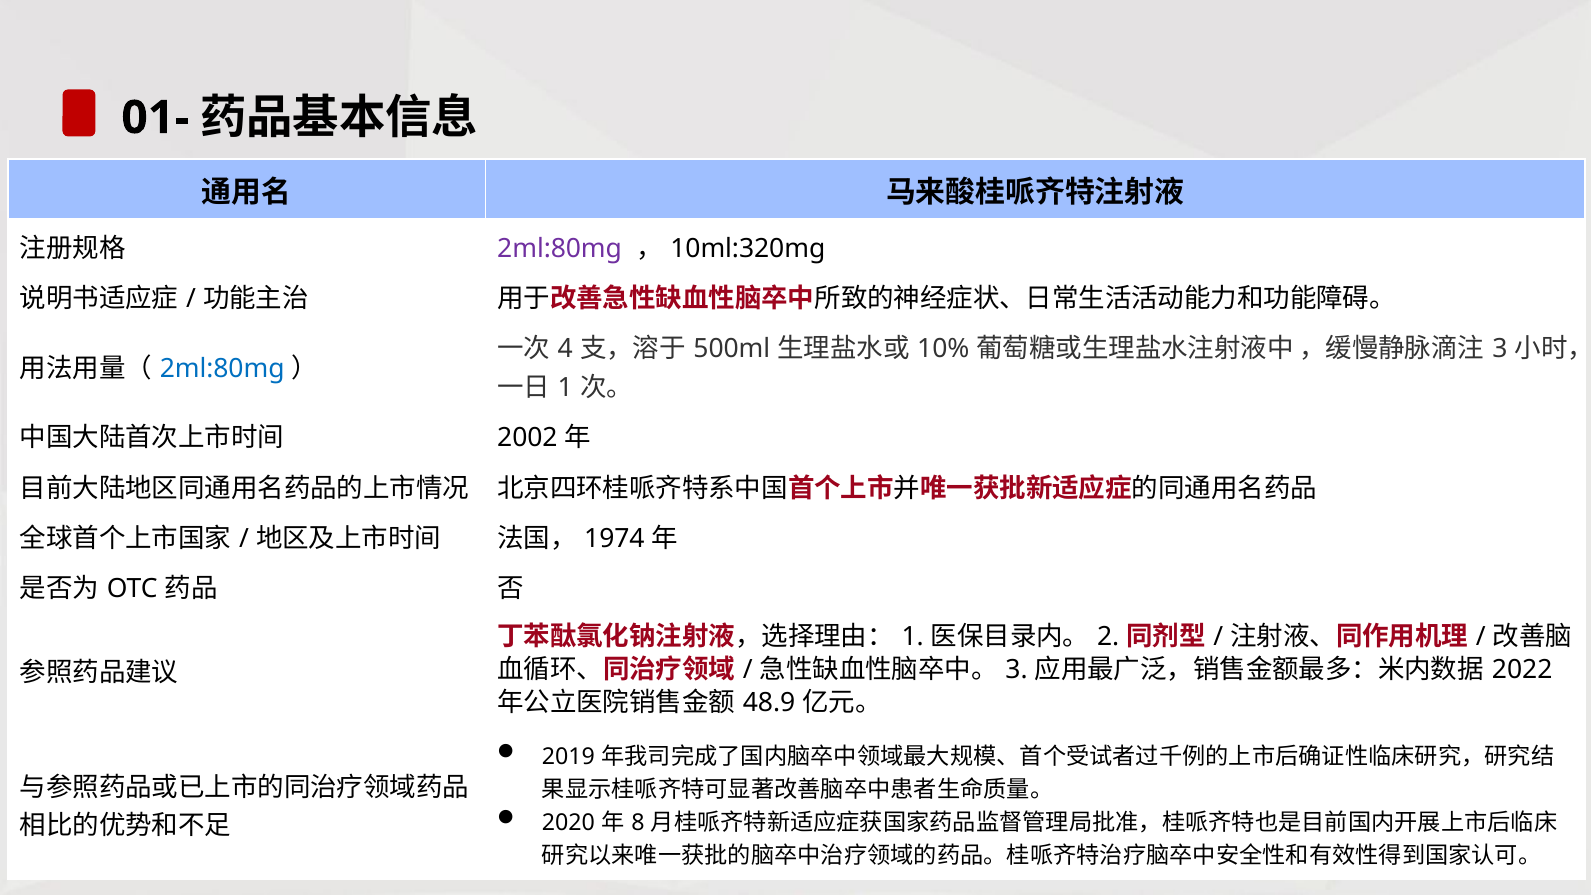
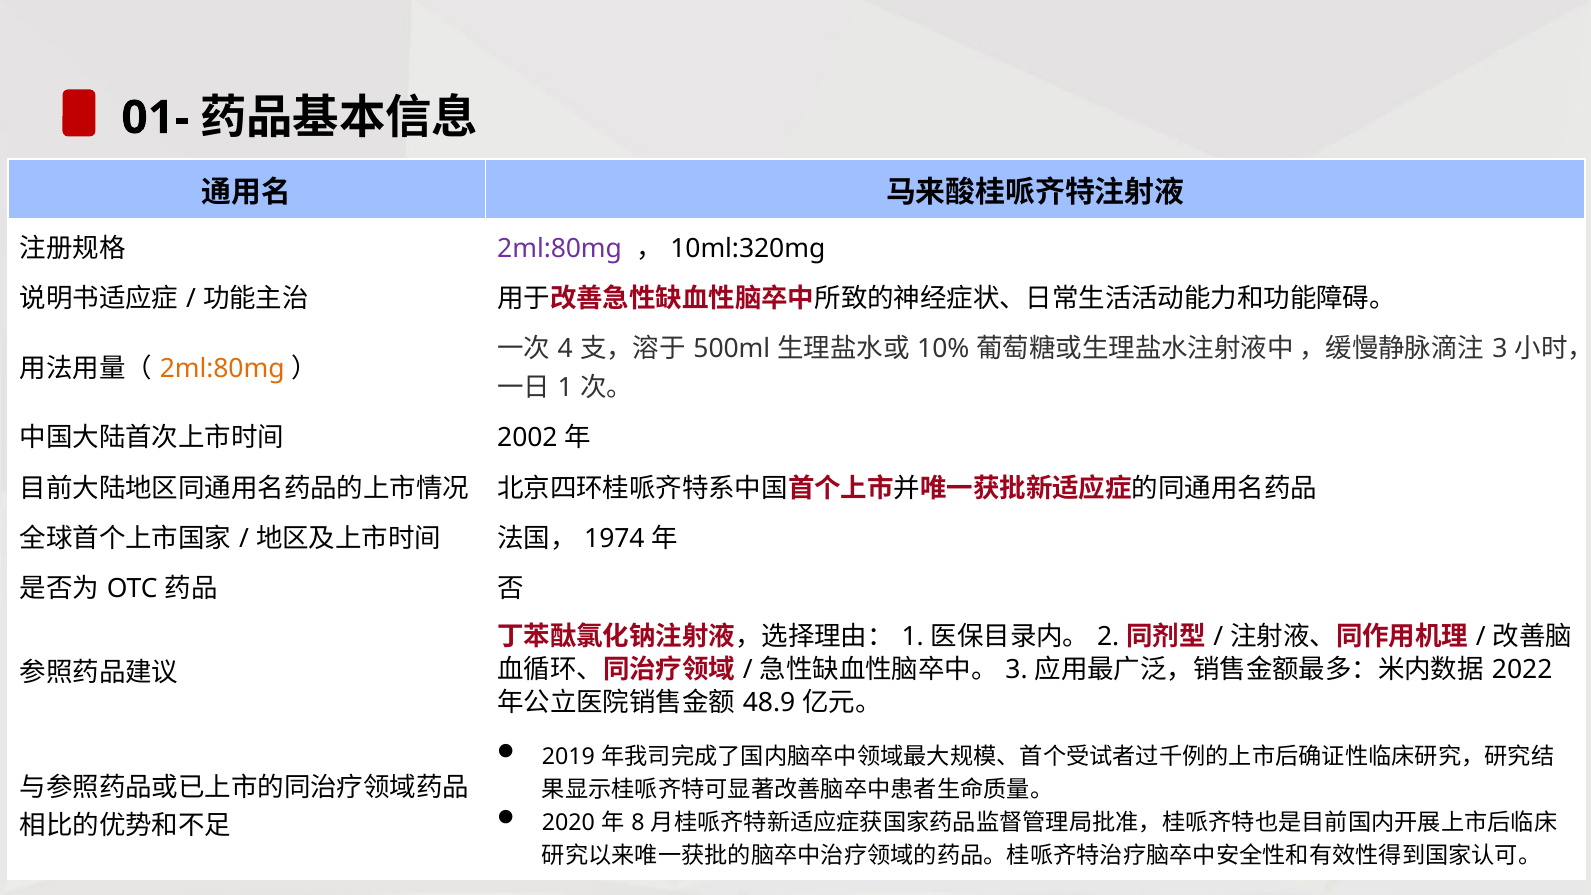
2ml:80mg at (222, 368) colour: blue -> orange
